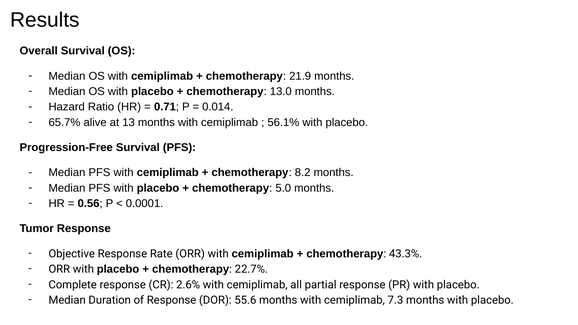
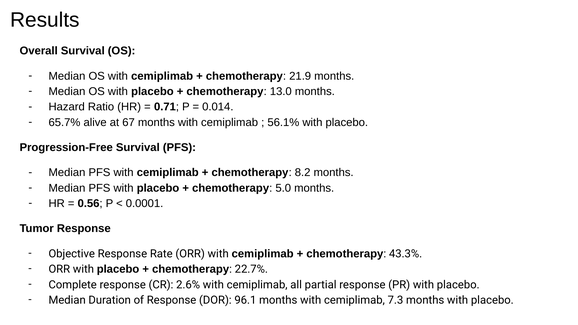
13: 13 -> 67
55.6: 55.6 -> 96.1
